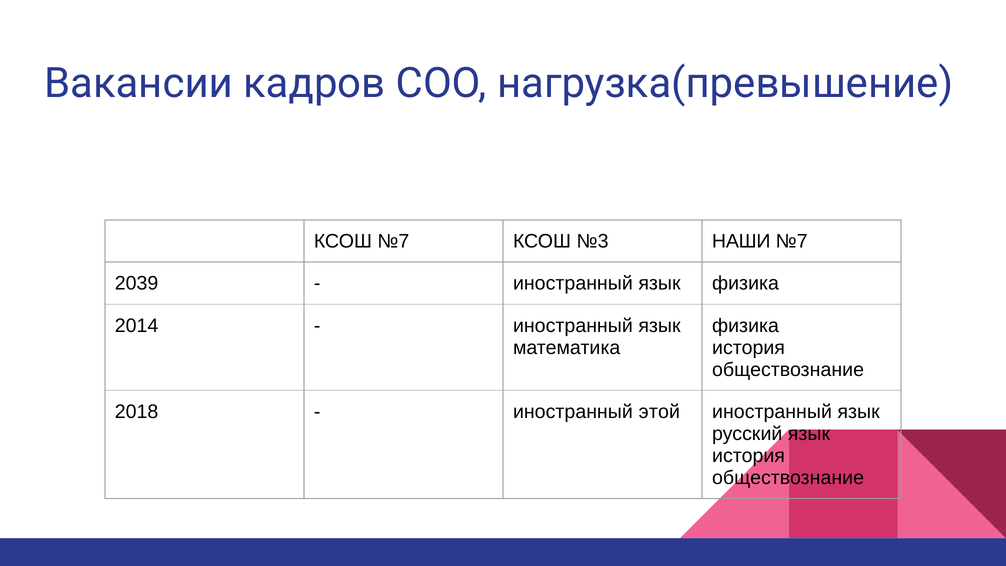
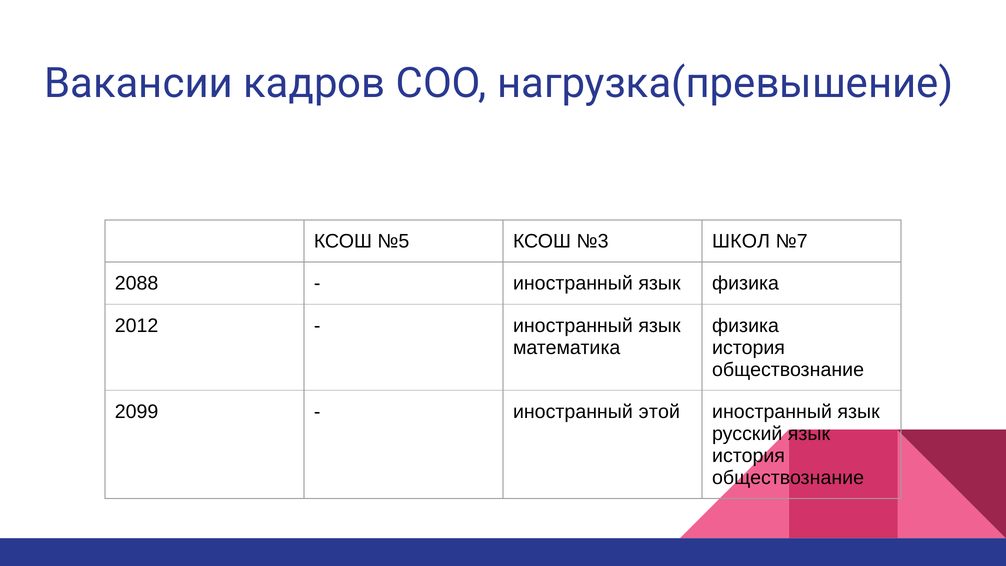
КСОШ №7: №7 -> №5
НАШИ: НАШИ -> ШКОЛ
2039: 2039 -> 2088
2014: 2014 -> 2012
2018: 2018 -> 2099
